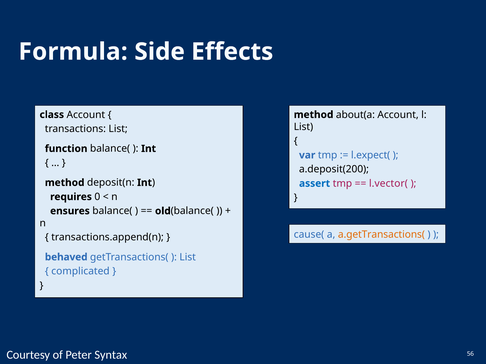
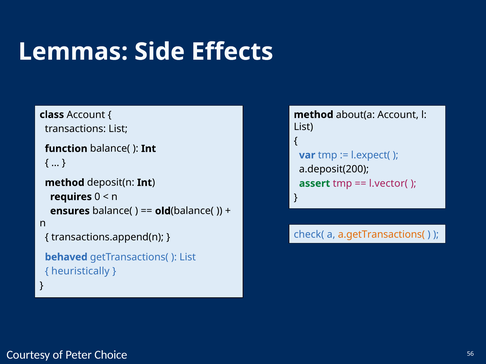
Formula: Formula -> Lemmas
assert colour: blue -> green
cause(: cause( -> check(
complicated: complicated -> heuristically
Syntax: Syntax -> Choice
